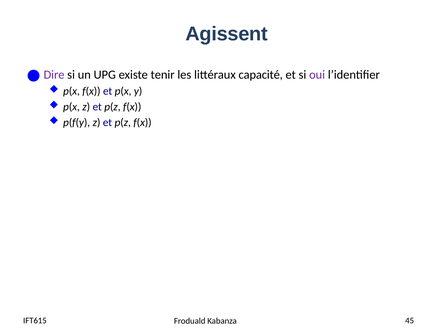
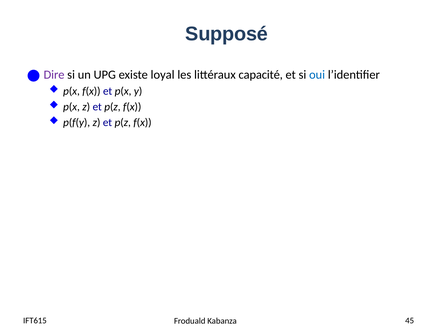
Agissent: Agissent -> Supposé
tenir: tenir -> loyal
oui colour: purple -> blue
